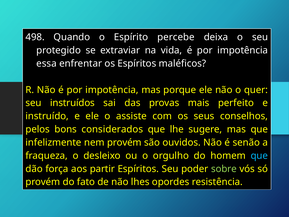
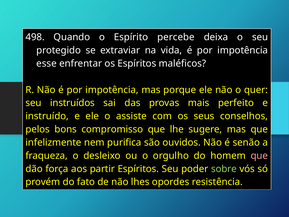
essa: essa -> esse
considerados: considerados -> compromisso
nem provém: provém -> purifica
que at (259, 155) colour: light blue -> pink
